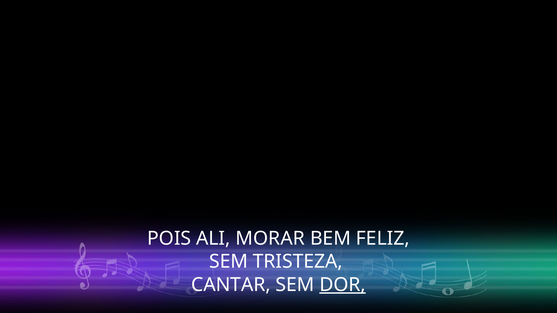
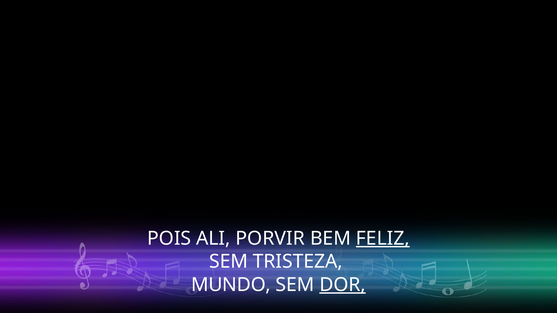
MORAR: MORAR -> PORVIR
FELIZ underline: none -> present
CANTAR: CANTAR -> MUNDO
